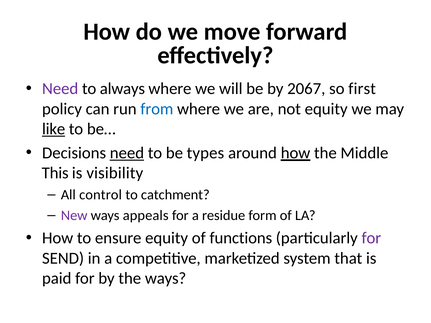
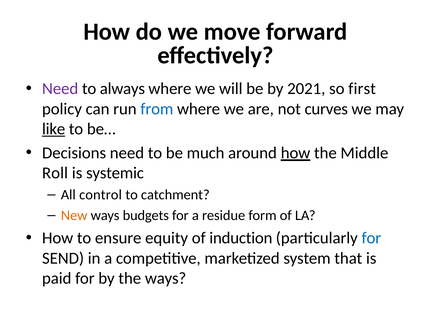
2067: 2067 -> 2021
not equity: equity -> curves
need at (127, 153) underline: present -> none
types: types -> much
This: This -> Roll
visibility: visibility -> systemic
New colour: purple -> orange
appeals: appeals -> budgets
functions: functions -> induction
for at (371, 238) colour: purple -> blue
